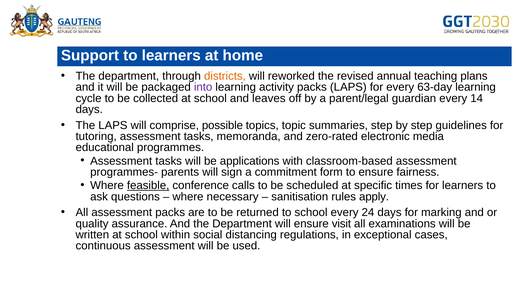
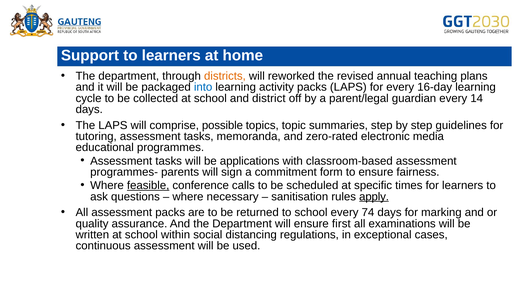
into colour: purple -> blue
63-day: 63-day -> 16-day
leaves: leaves -> district
apply underline: none -> present
24: 24 -> 74
visit: visit -> first
